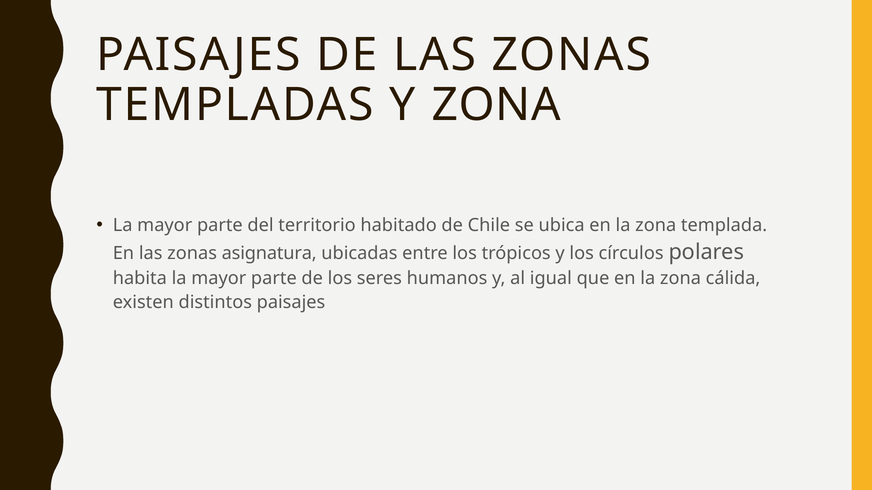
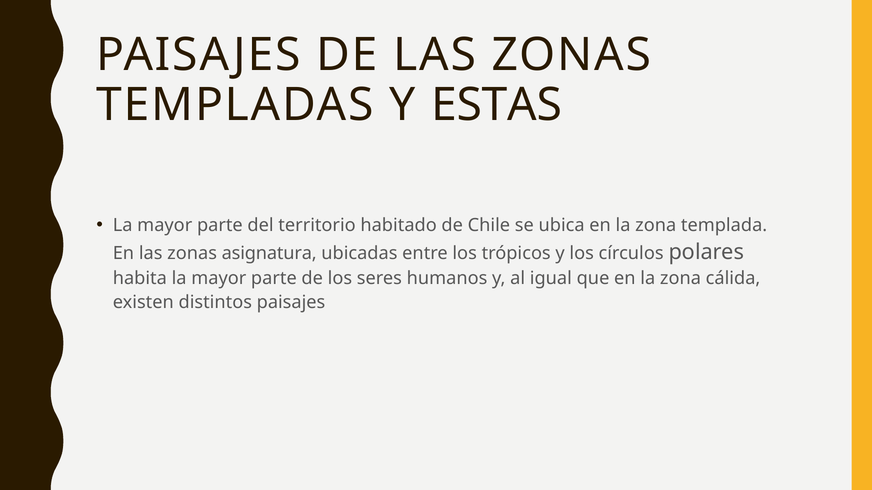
Y ZONA: ZONA -> ESTAS
